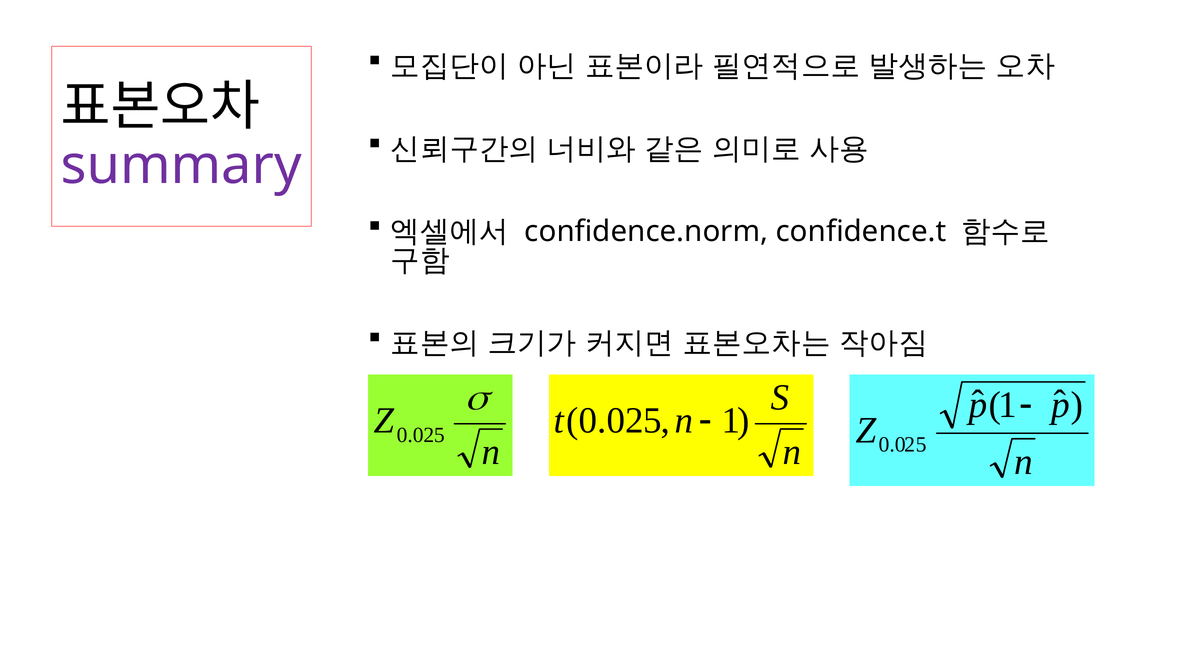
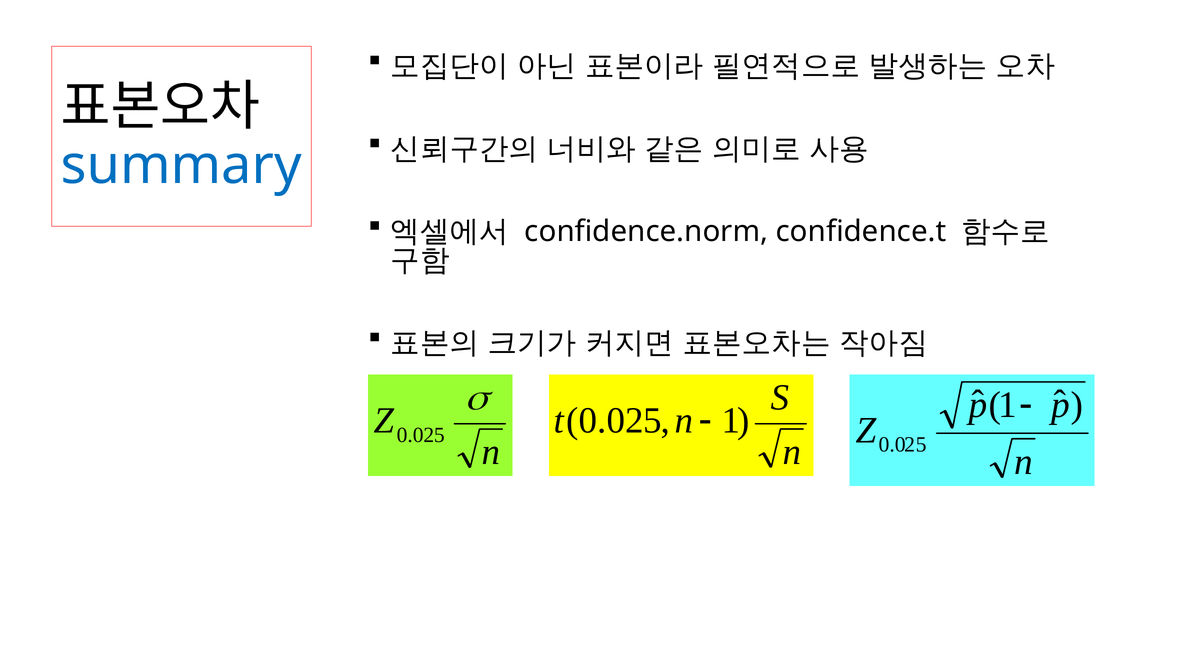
summary colour: purple -> blue
